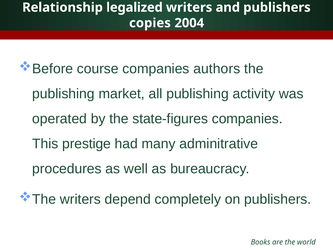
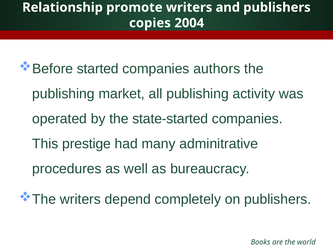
legalized: legalized -> promote
course: course -> started
state-figures: state-figures -> state-started
